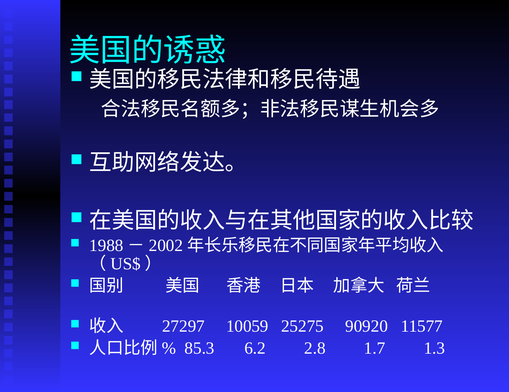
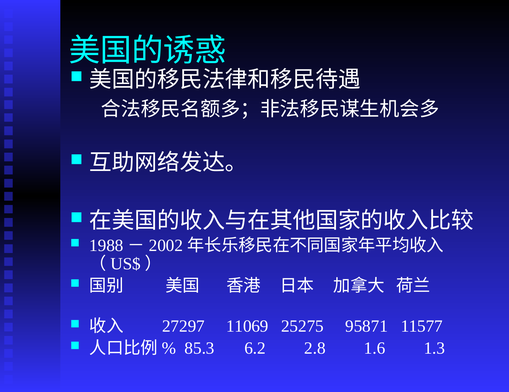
10059: 10059 -> 11069
90920: 90920 -> 95871
1.7: 1.7 -> 1.6
